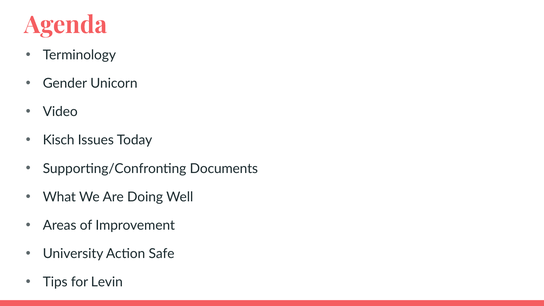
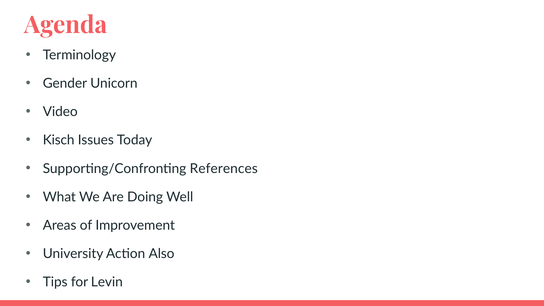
Documents: Documents -> References
Safe: Safe -> Also
